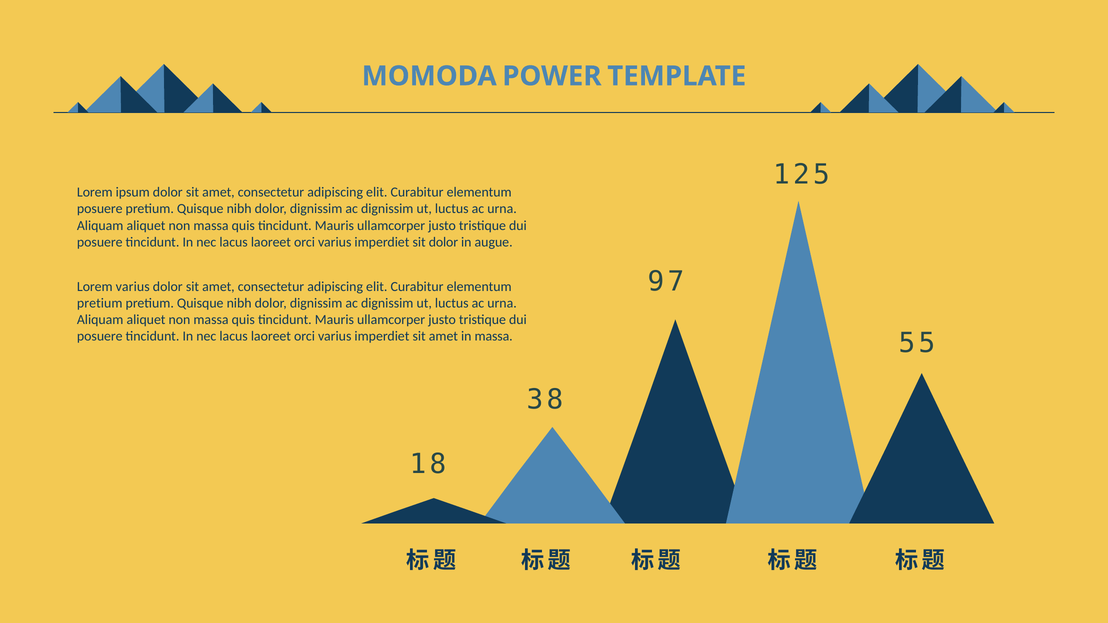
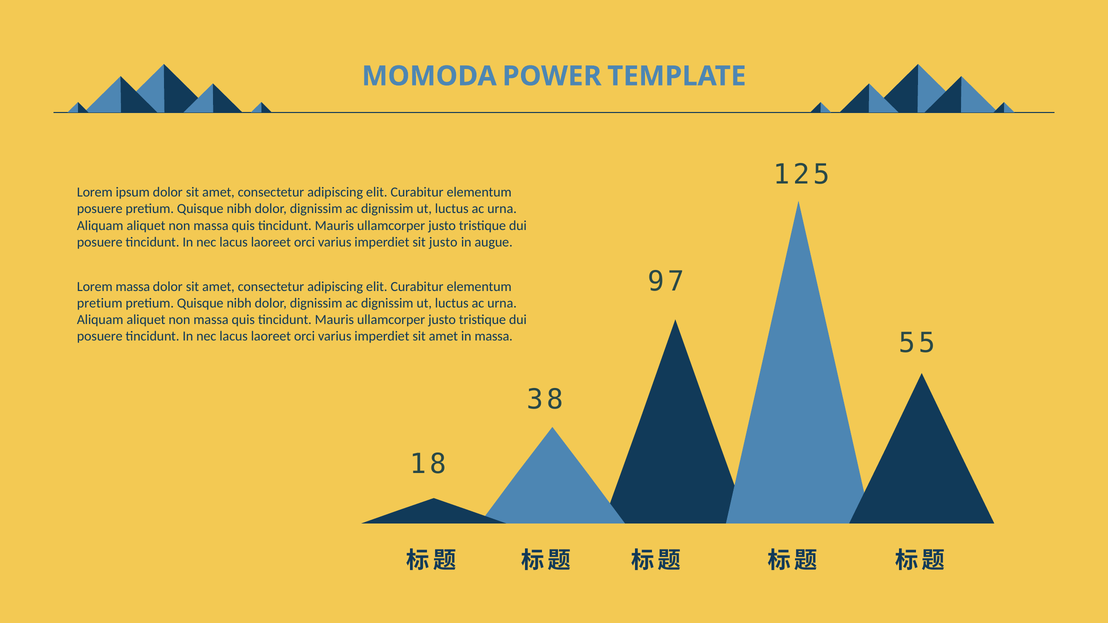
sit dolor: dolor -> justo
Lorem varius: varius -> massa
